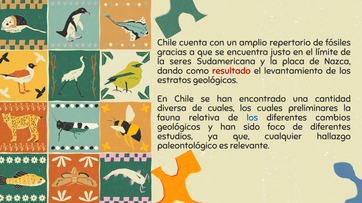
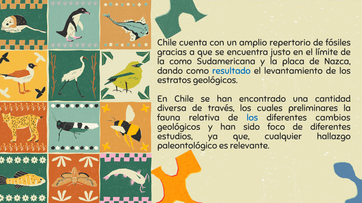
la seres: seres -> como
resultado colour: red -> blue
de cuales: cuales -> través
